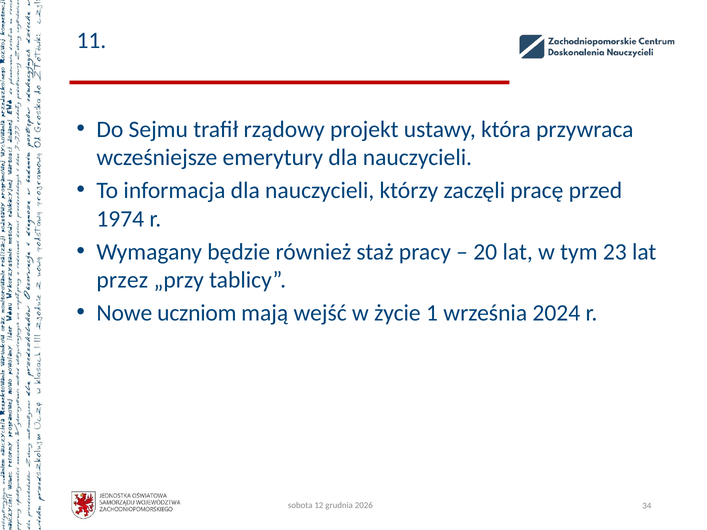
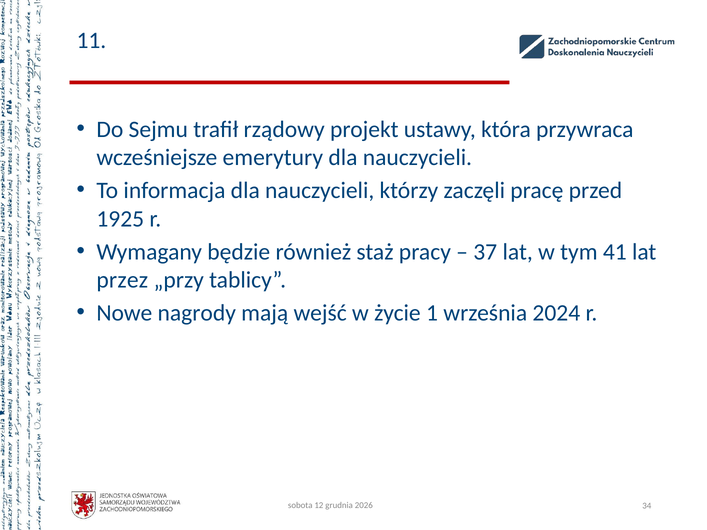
1974: 1974 -> 1925
20: 20 -> 37
23: 23 -> 41
uczniom: uczniom -> nagrody
